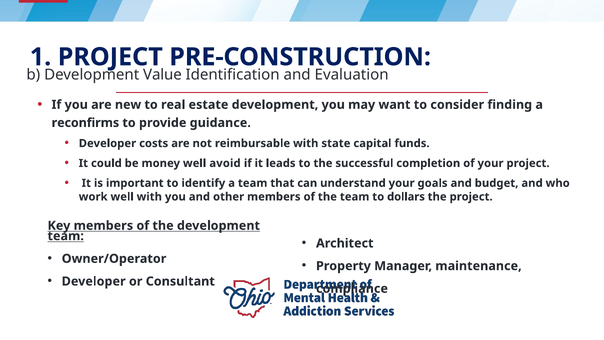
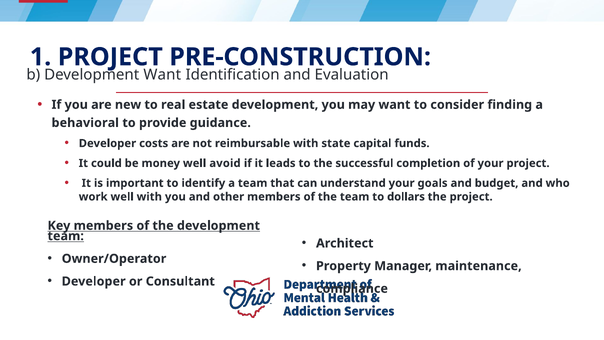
Value at (162, 75): Value -> Want
reconfirms: reconfirms -> behavioral
